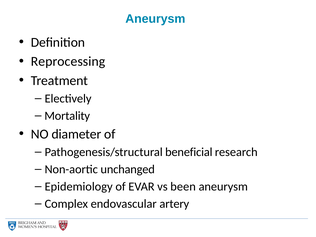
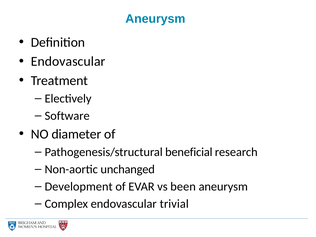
Reprocessing at (68, 61): Reprocessing -> Endovascular
Mortality: Mortality -> Software
Epidemiology: Epidemiology -> Development
artery: artery -> trivial
